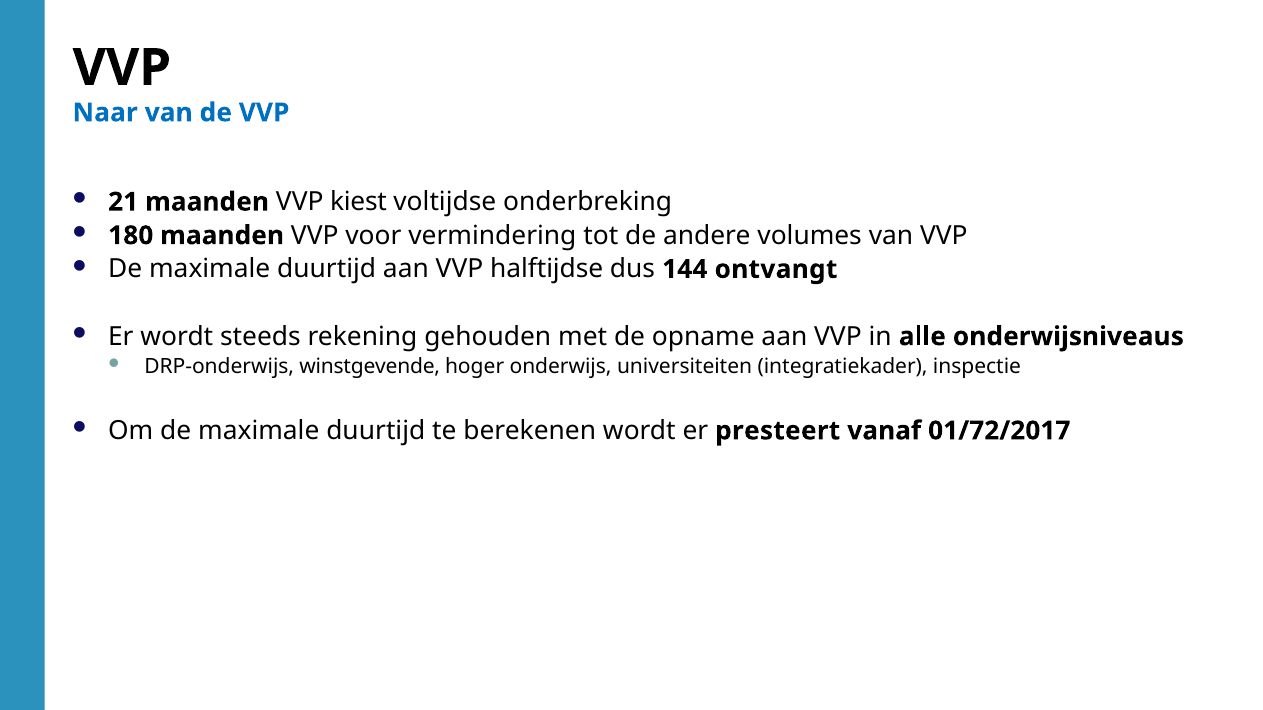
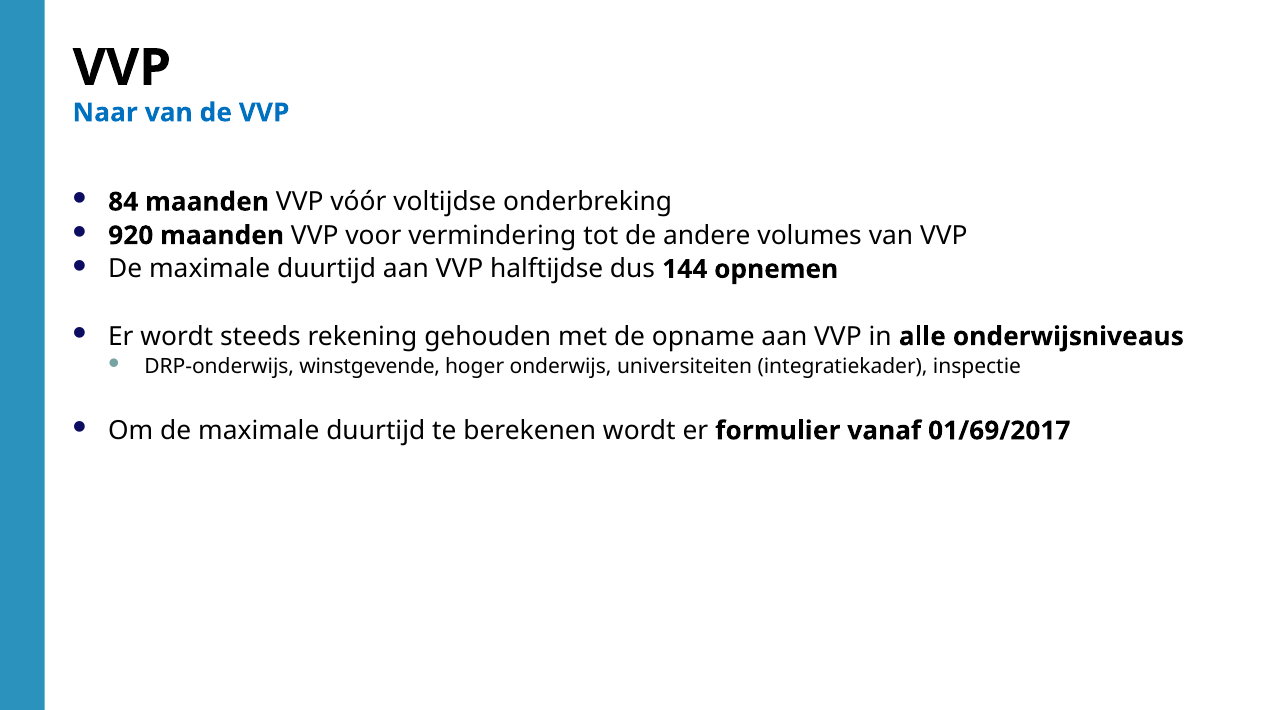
21: 21 -> 84
kiest: kiest -> vóór
180: 180 -> 920
ontvangt: ontvangt -> opnemen
presteert: presteert -> formulier
01/72/2017: 01/72/2017 -> 01/69/2017
